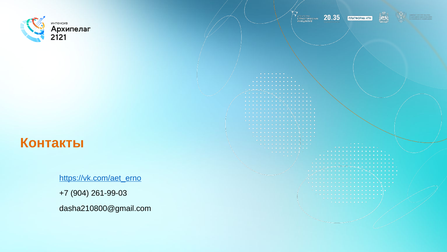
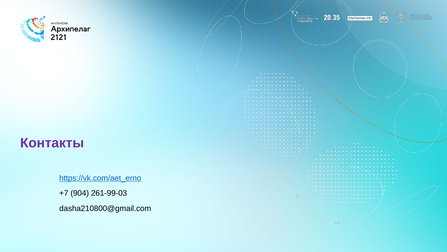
Контакты colour: orange -> purple
